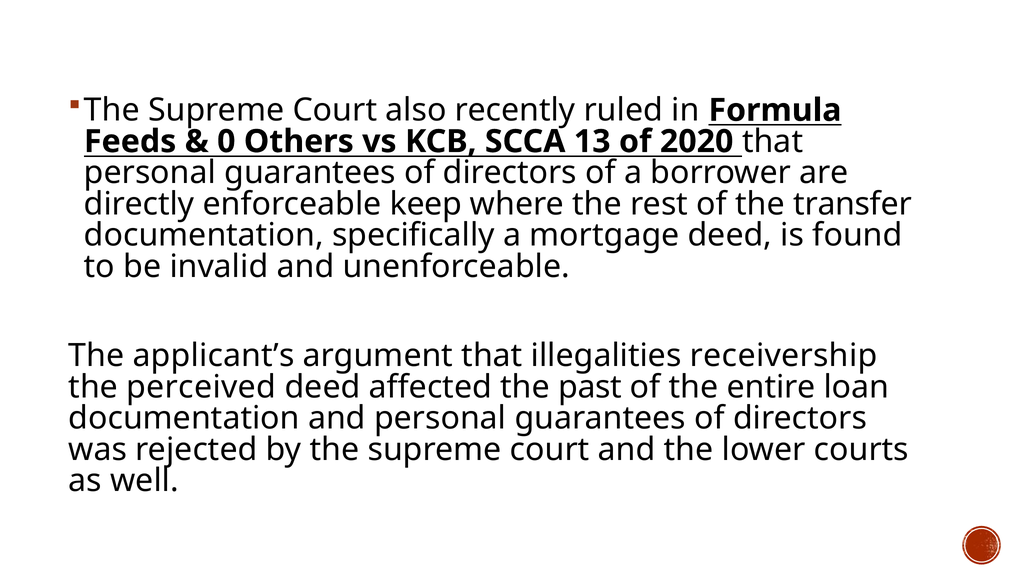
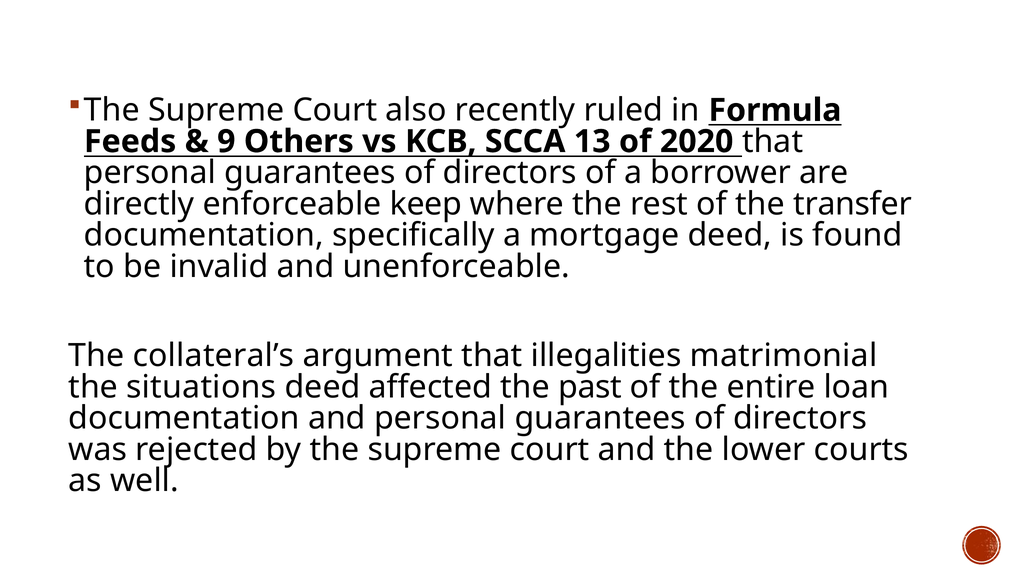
0: 0 -> 9
applicant’s: applicant’s -> collateral’s
receivership: receivership -> matrimonial
perceived: perceived -> situations
